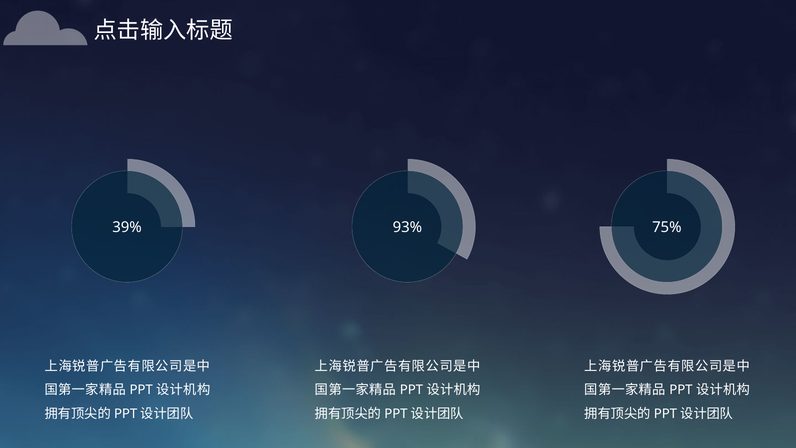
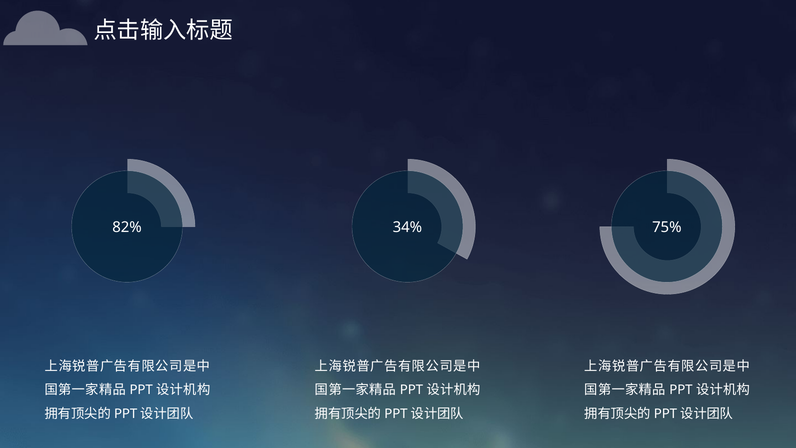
39%: 39% -> 82%
93%: 93% -> 34%
